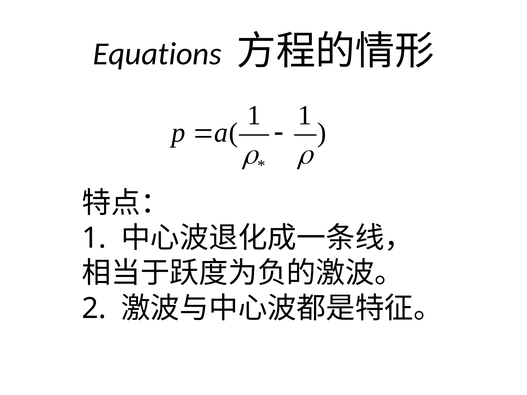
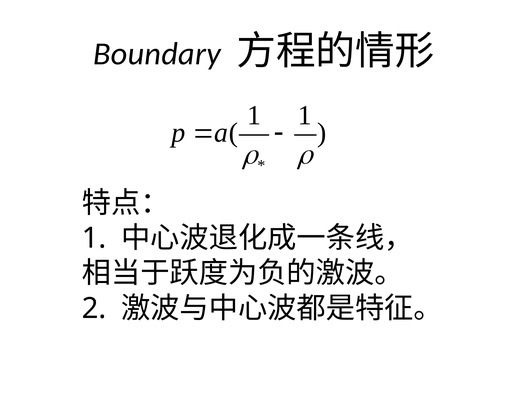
Equations: Equations -> Boundary
